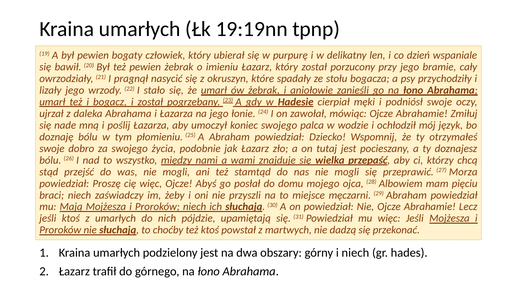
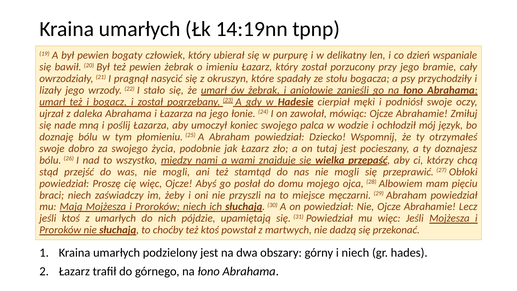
19:19nn: 19:19nn -> 14:19nn
Morza: Morza -> Obłoki
